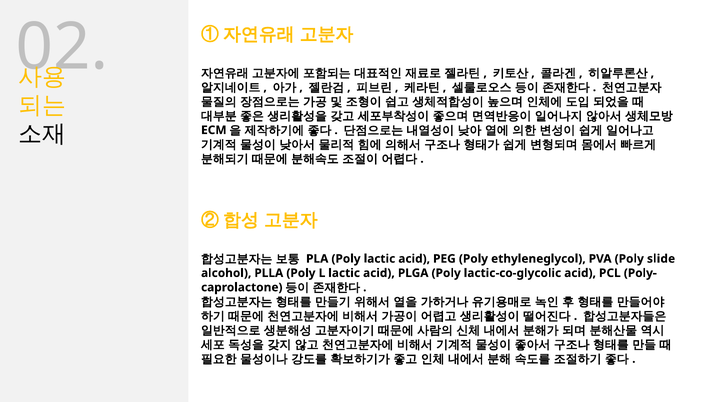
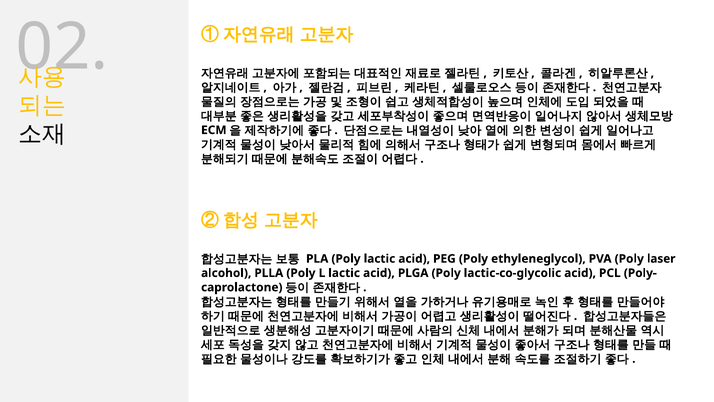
slide: slide -> laser
